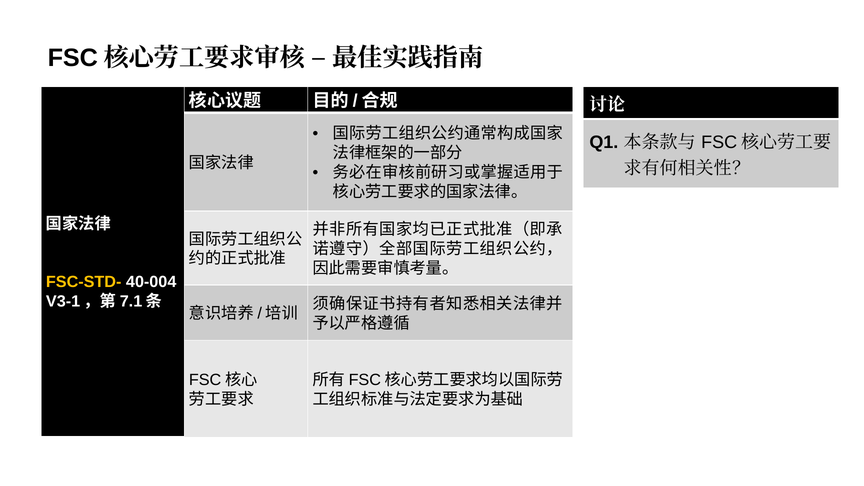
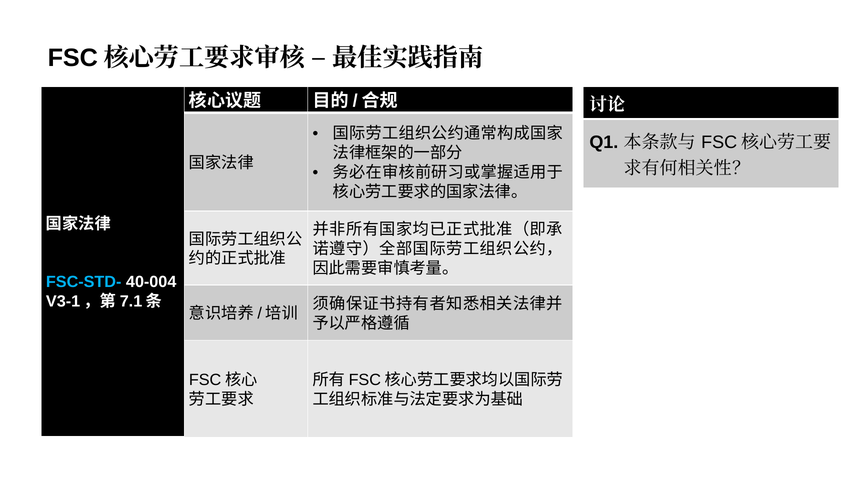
FSC-STD- colour: yellow -> light blue
